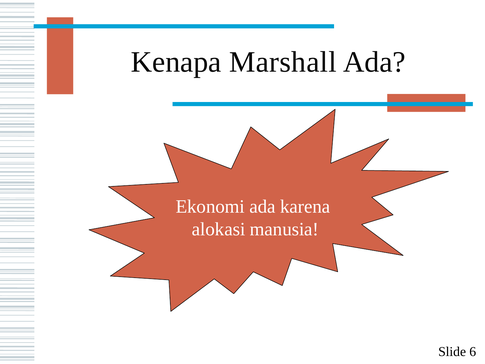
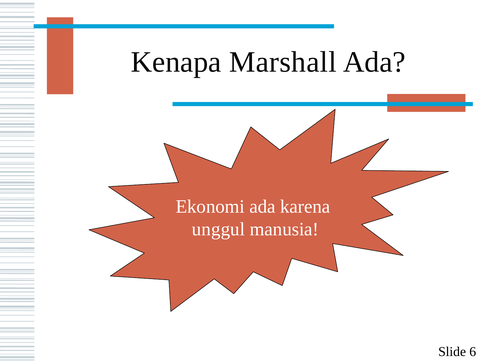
alokasi: alokasi -> unggul
